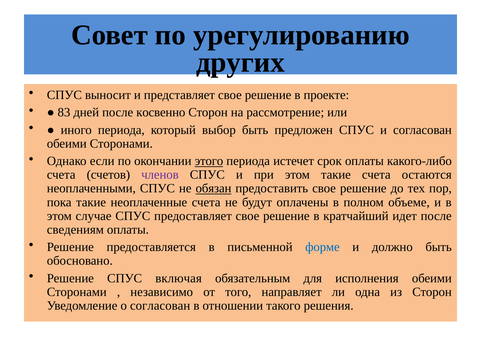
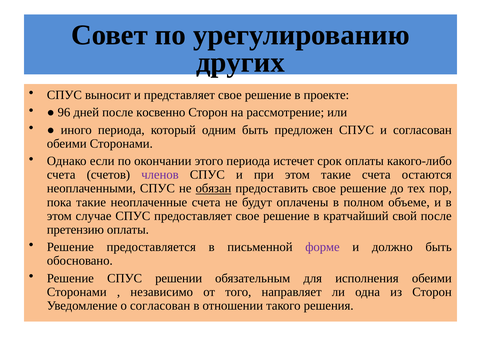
83: 83 -> 96
выбор: выбор -> одним
этого underline: present -> none
идет: идет -> свой
сведениям: сведениям -> претензию
форме colour: blue -> purple
включая: включая -> решении
